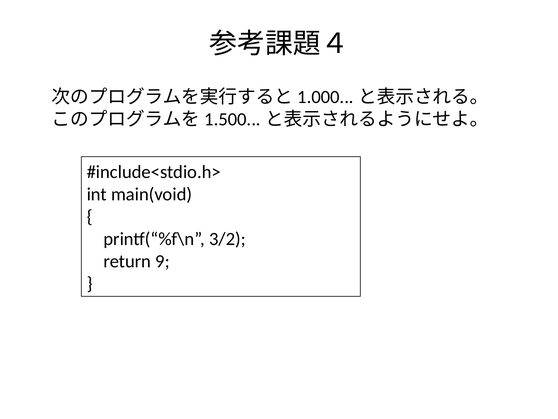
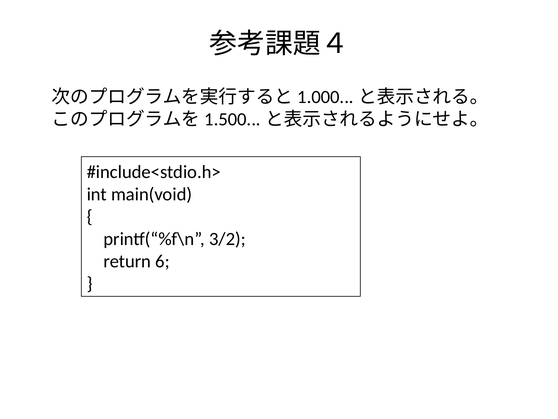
9: 9 -> 6
